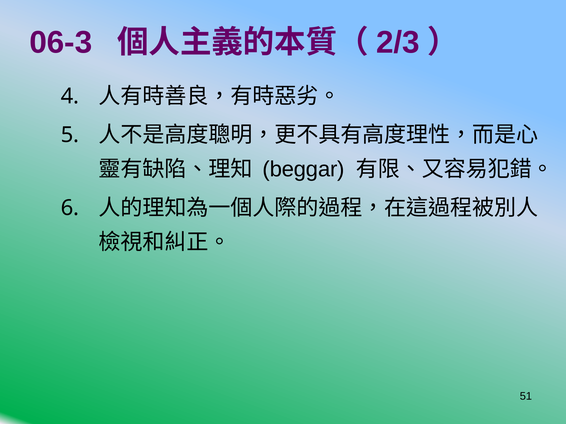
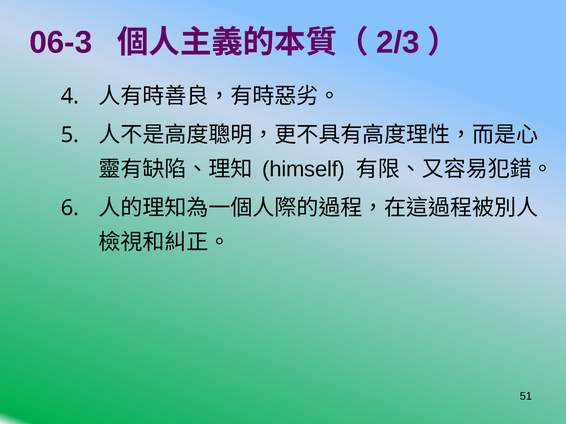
beggar: beggar -> himself
